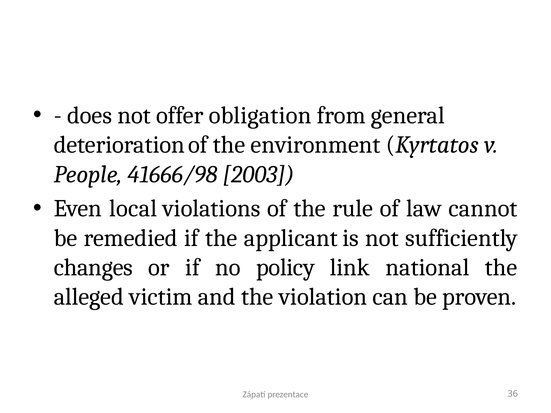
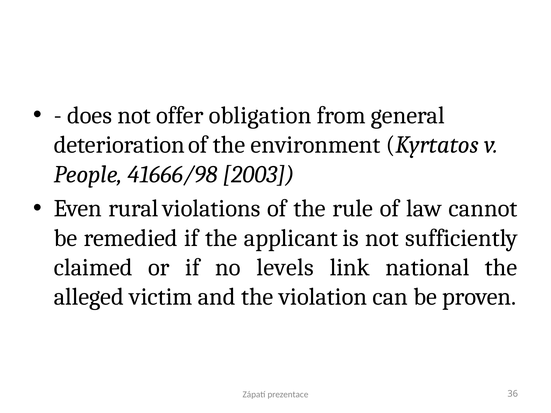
local: local -> rural
changes: changes -> claimed
policy: policy -> levels
